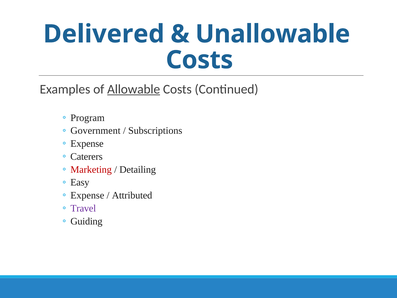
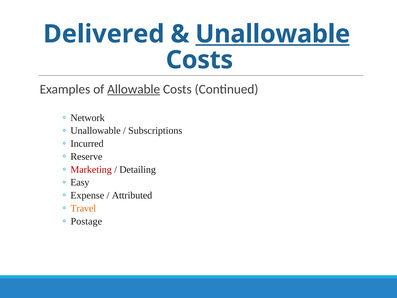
Unallowable at (273, 34) underline: none -> present
Program: Program -> Network
Government at (95, 131): Government -> Unallowable
Expense at (87, 144): Expense -> Incurred
Caterers: Caterers -> Reserve
Travel colour: purple -> orange
Guiding: Guiding -> Postage
